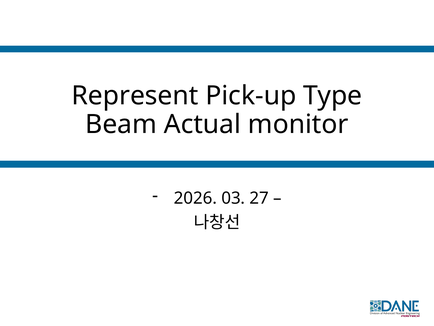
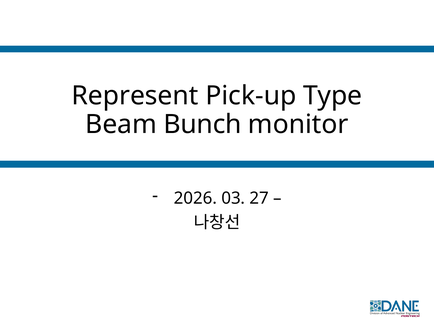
Actual: Actual -> Bunch
